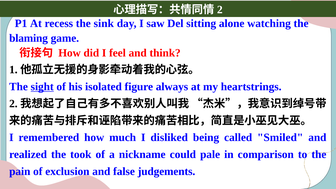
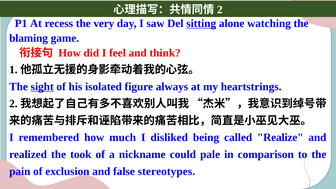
sink: sink -> very
sitting underline: none -> present
Smiled: Smiled -> Realize
judgements: judgements -> stereotypes
